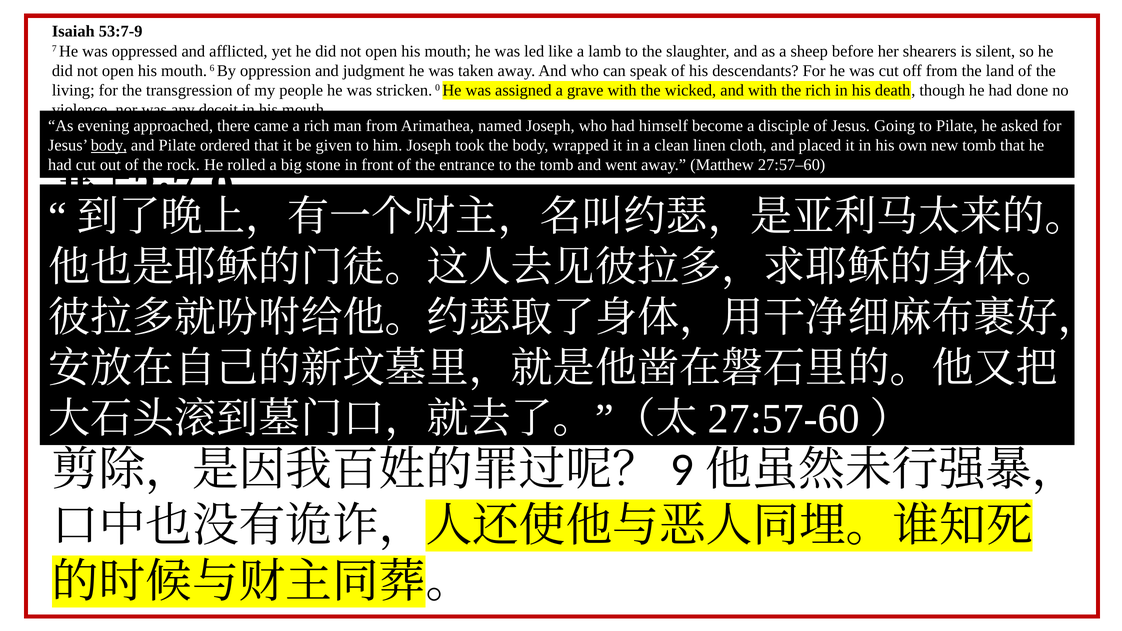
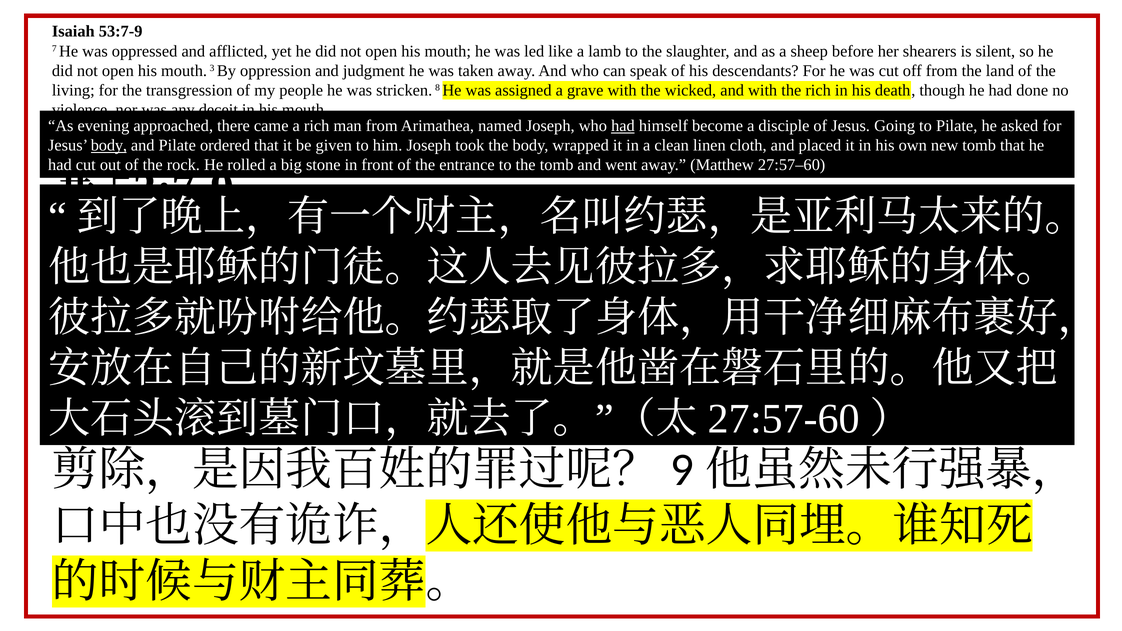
6: 6 -> 3
0: 0 -> 8
had at (623, 126) underline: none -> present
